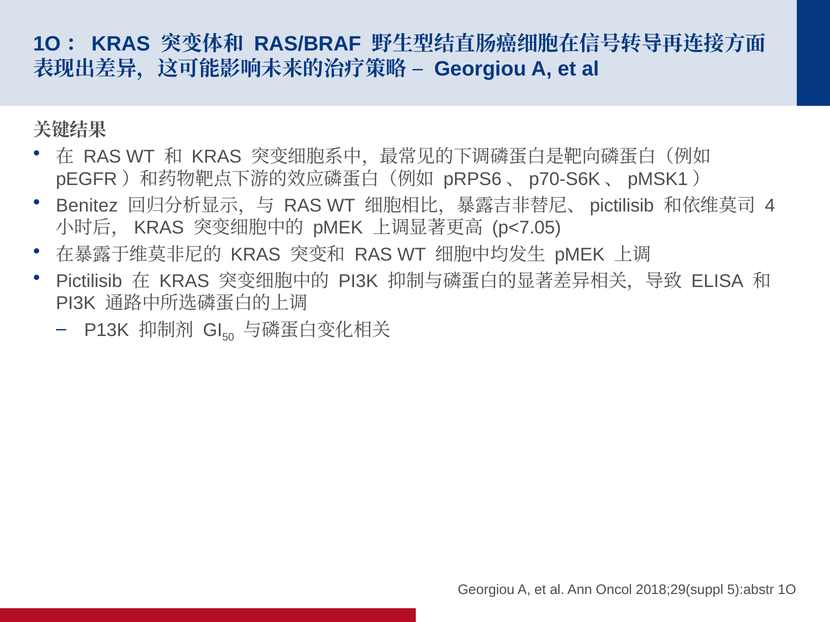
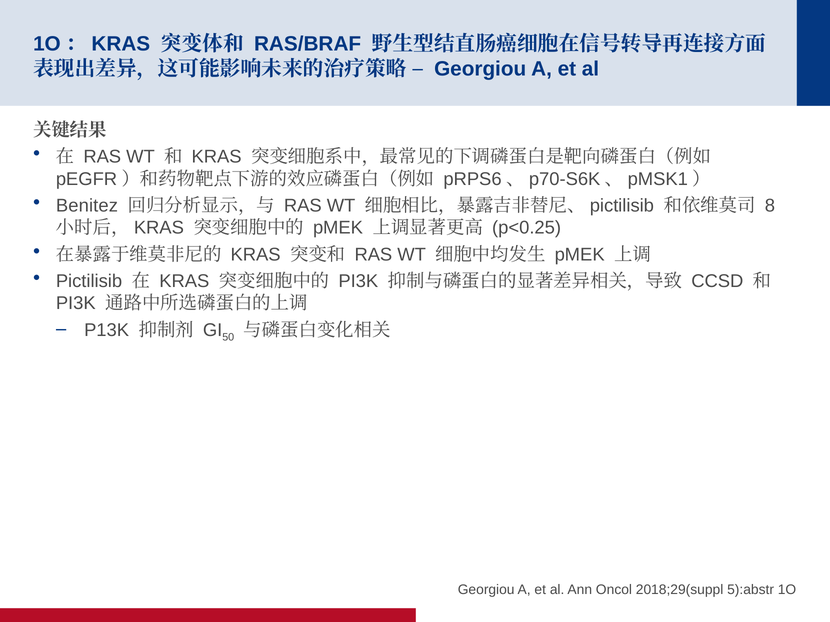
4: 4 -> 8
p<7.05: p<7.05 -> p<0.25
ELISA: ELISA -> CCSD
